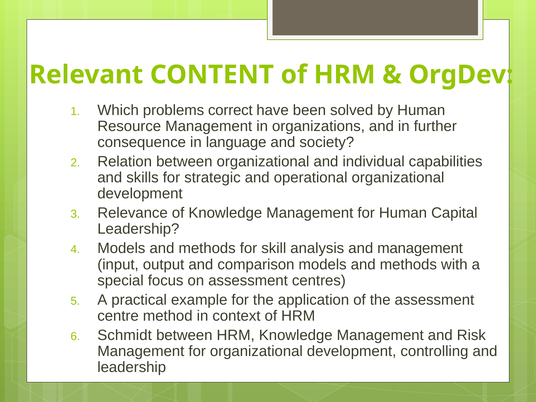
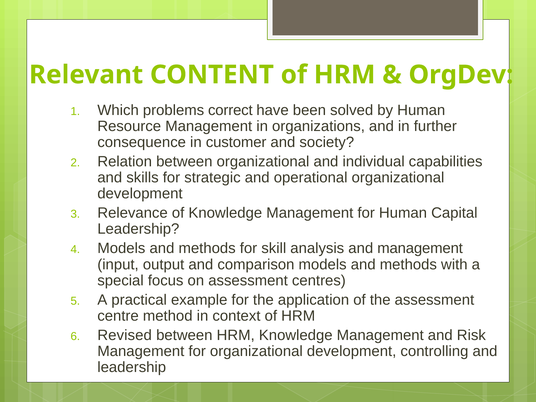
language: language -> customer
Schmidt: Schmidt -> Revised
